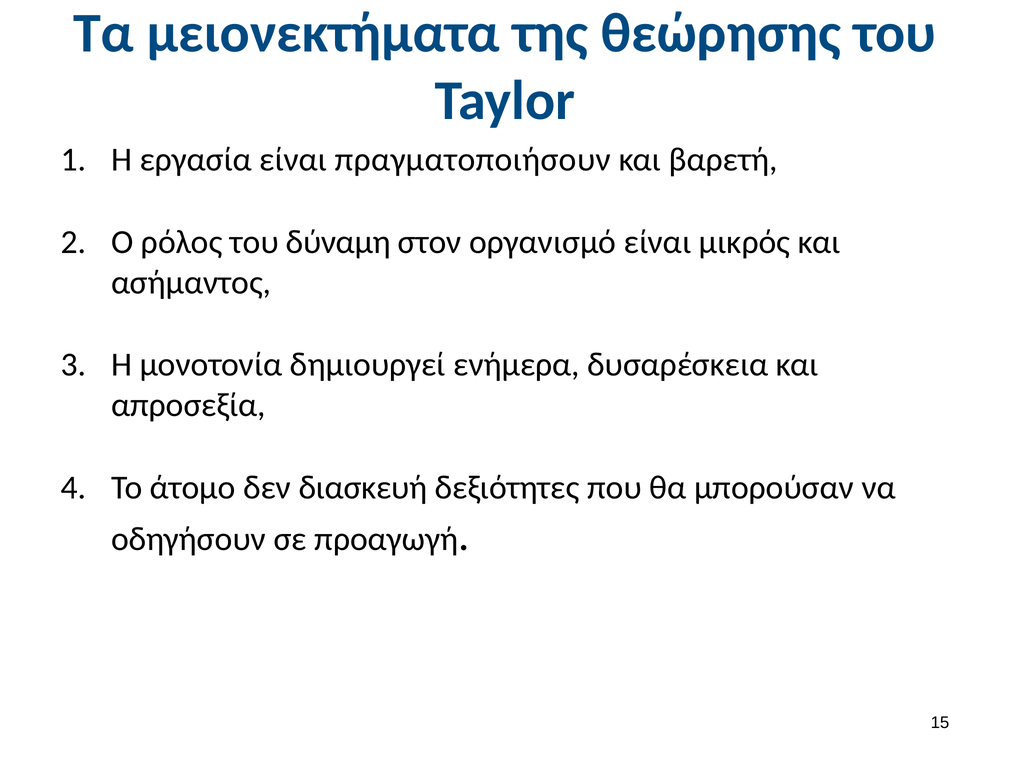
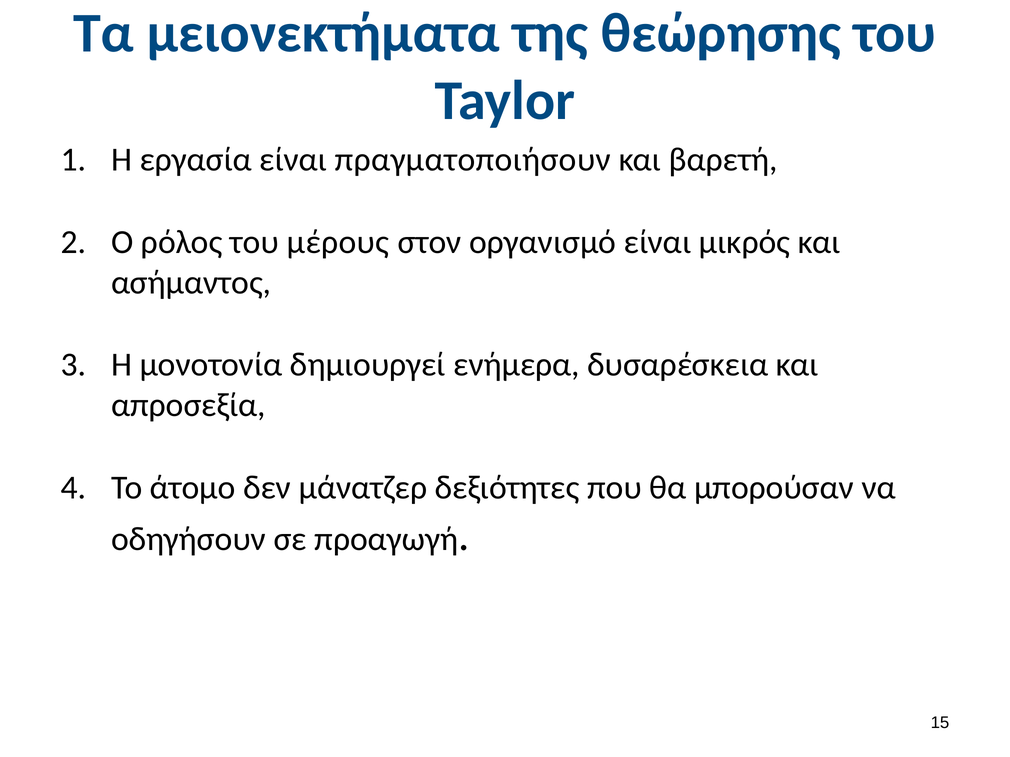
δύναμη: δύναμη -> μέρους
διασκευή: διασκευή -> μάνατζερ
